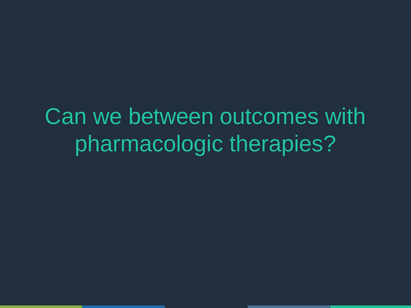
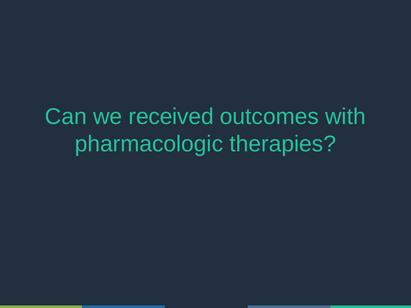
between: between -> received
